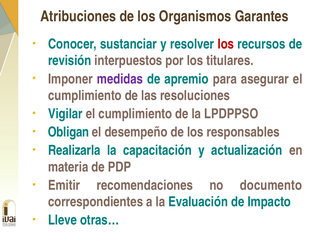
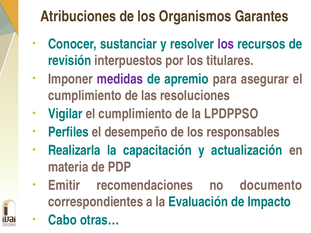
los at (226, 44) colour: red -> purple
Obligan: Obligan -> Perfiles
Lleve: Lleve -> Cabo
